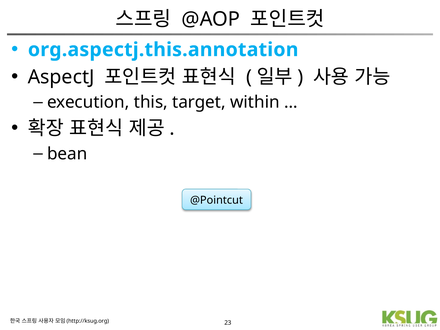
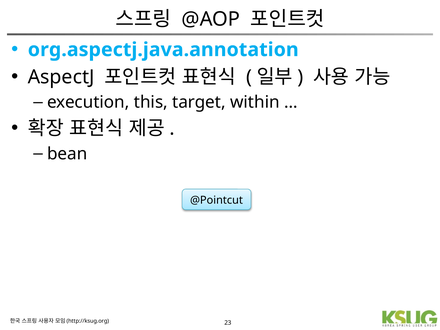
org.aspectj.this.annotation: org.aspectj.this.annotation -> org.aspectj.java.annotation
